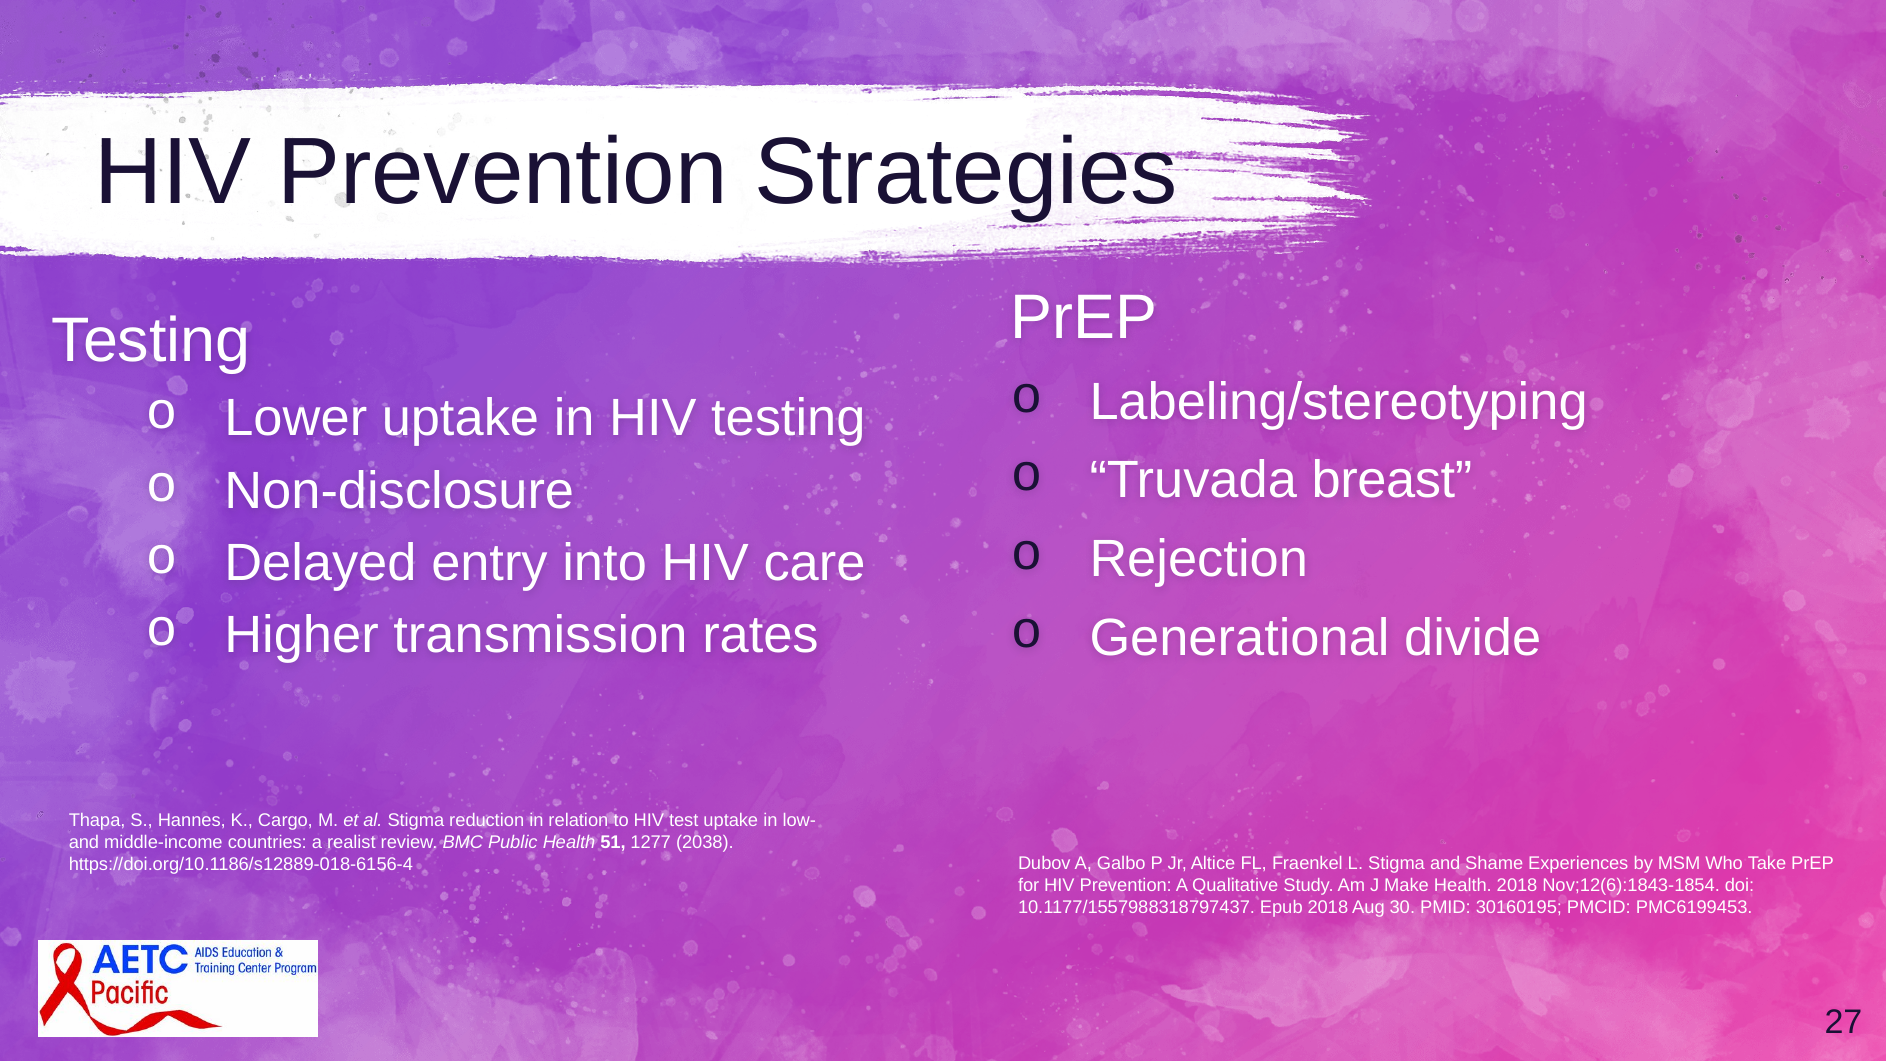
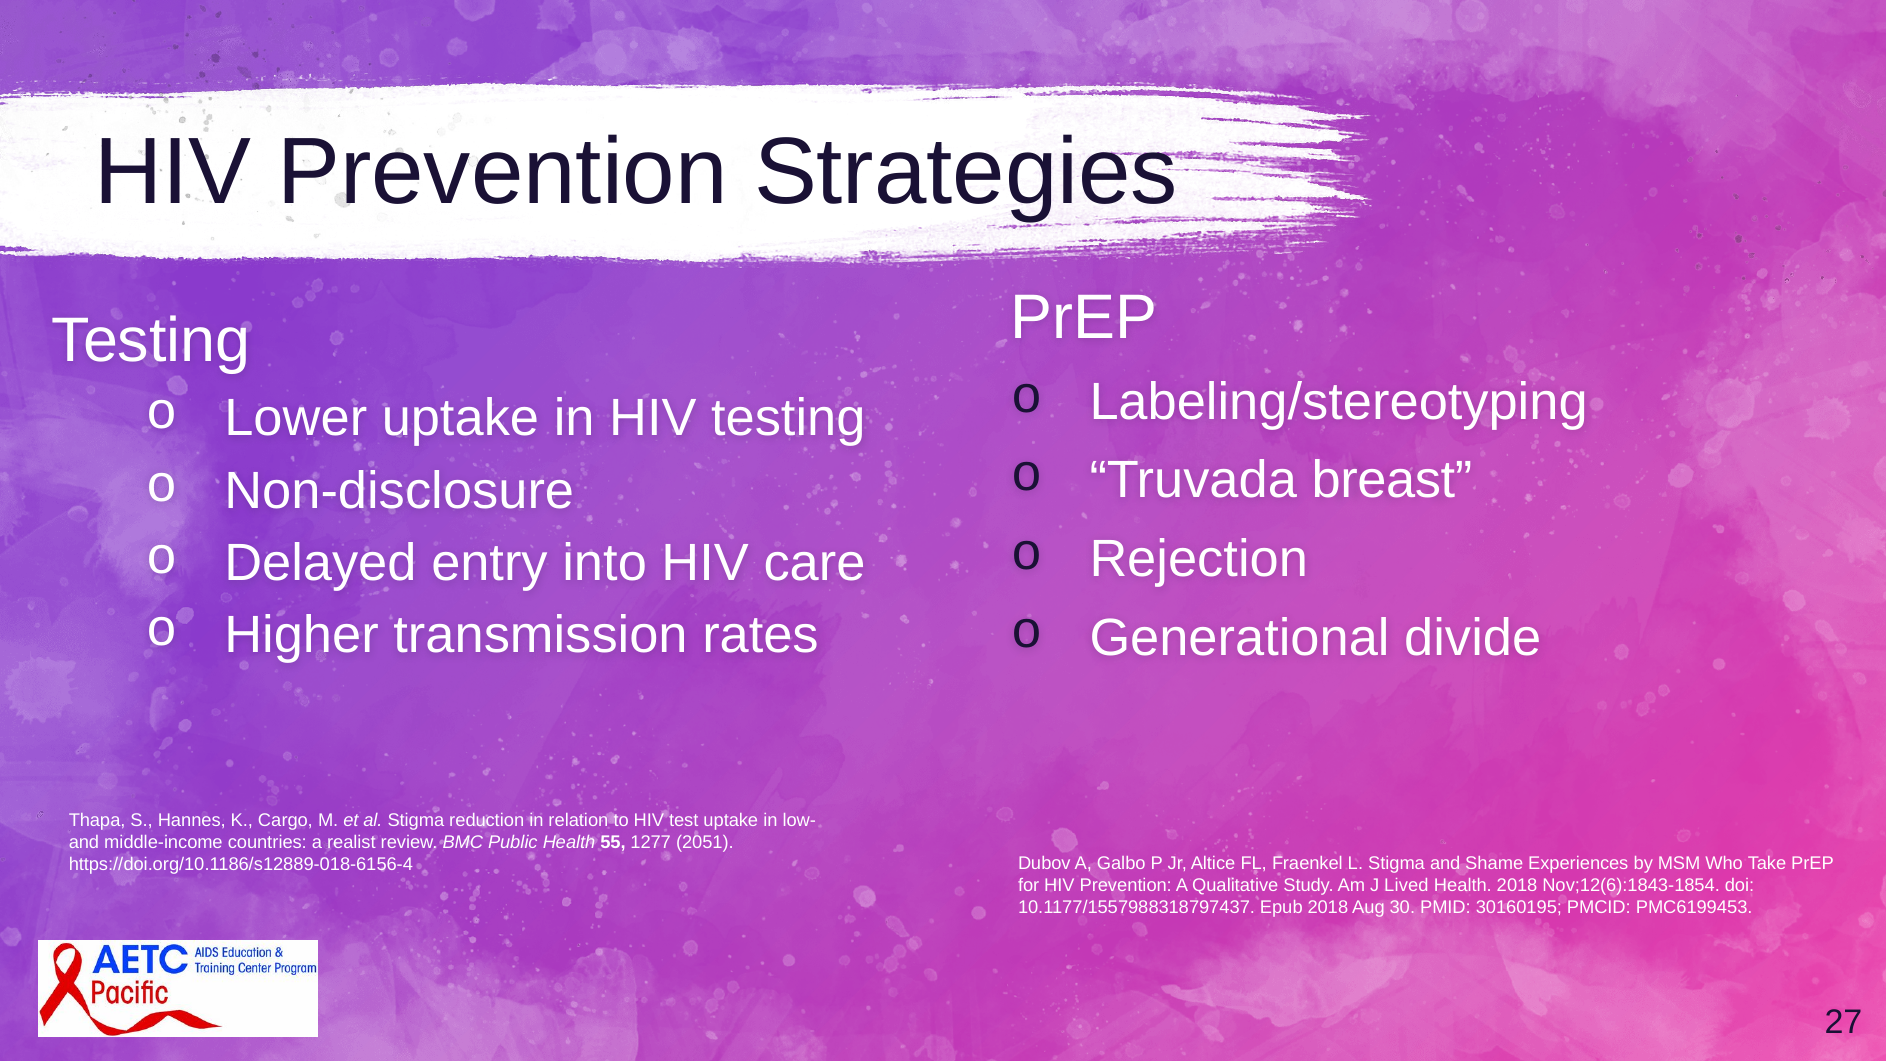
51: 51 -> 55
2038: 2038 -> 2051
Make: Make -> Lived
